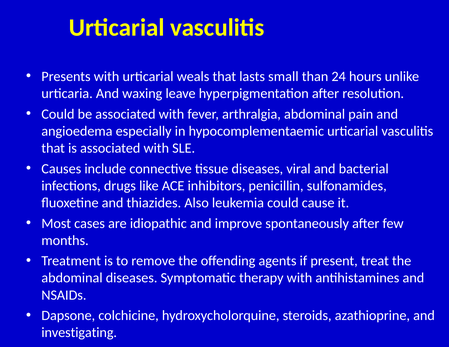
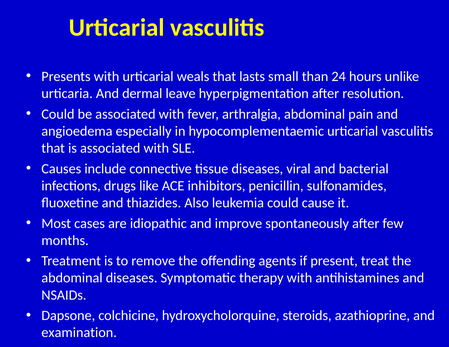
waxing: waxing -> dermal
investigating: investigating -> examination
